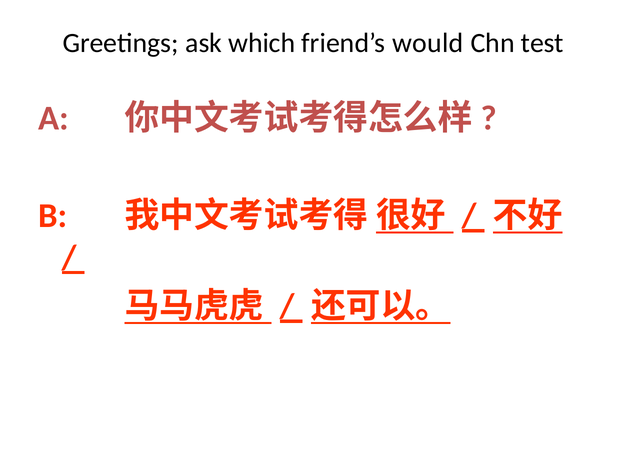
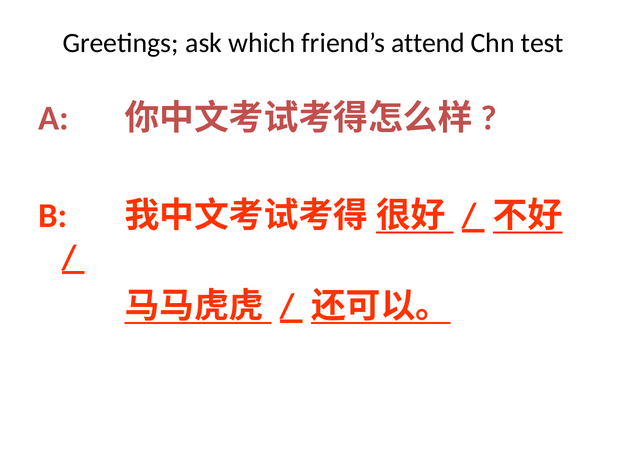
would: would -> attend
